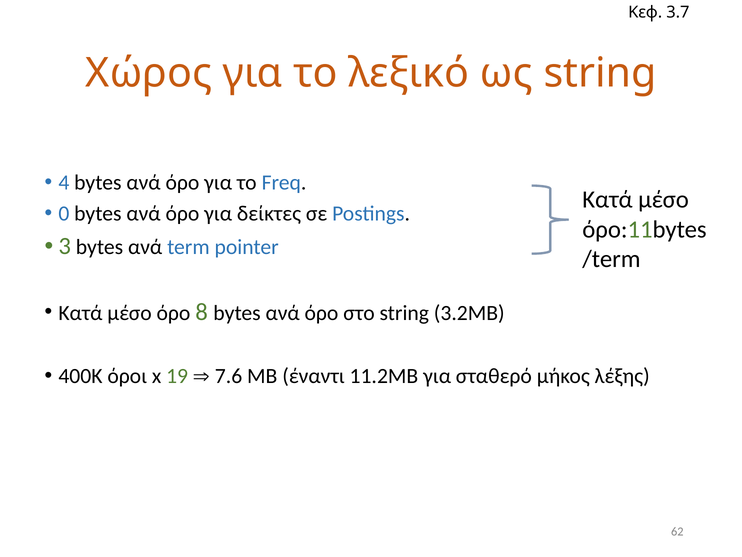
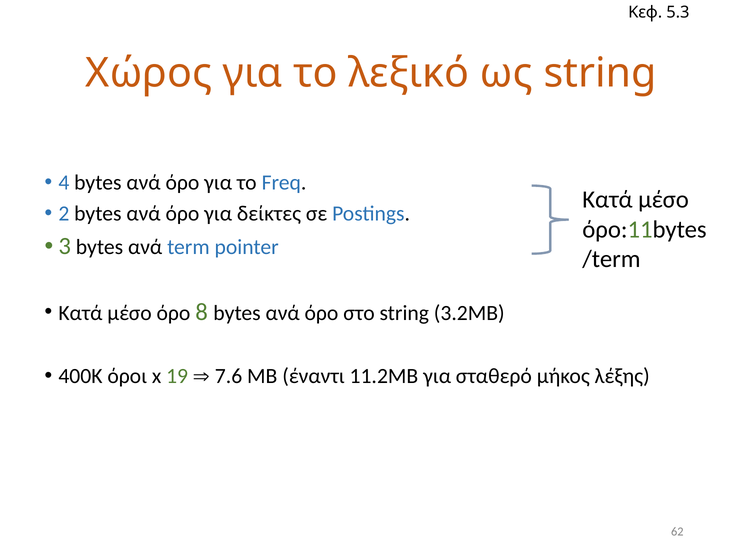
3.7: 3.7 -> 5.3
0: 0 -> 2
